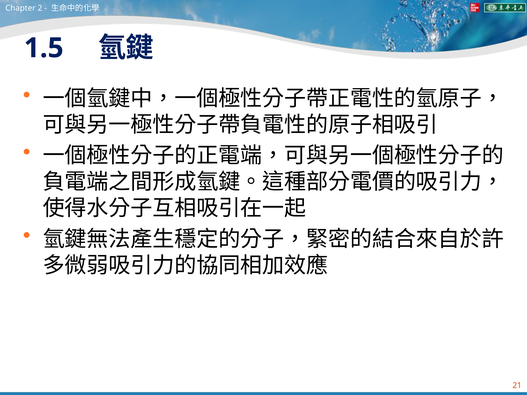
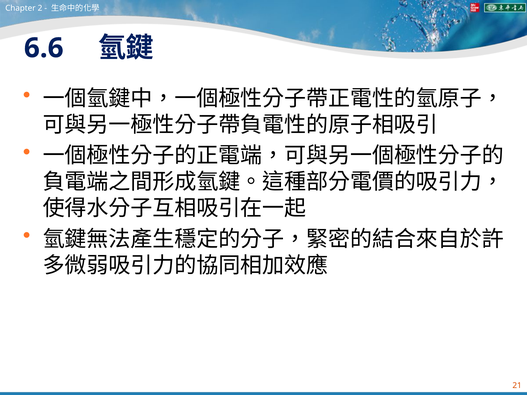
1.5: 1.5 -> 6.6
